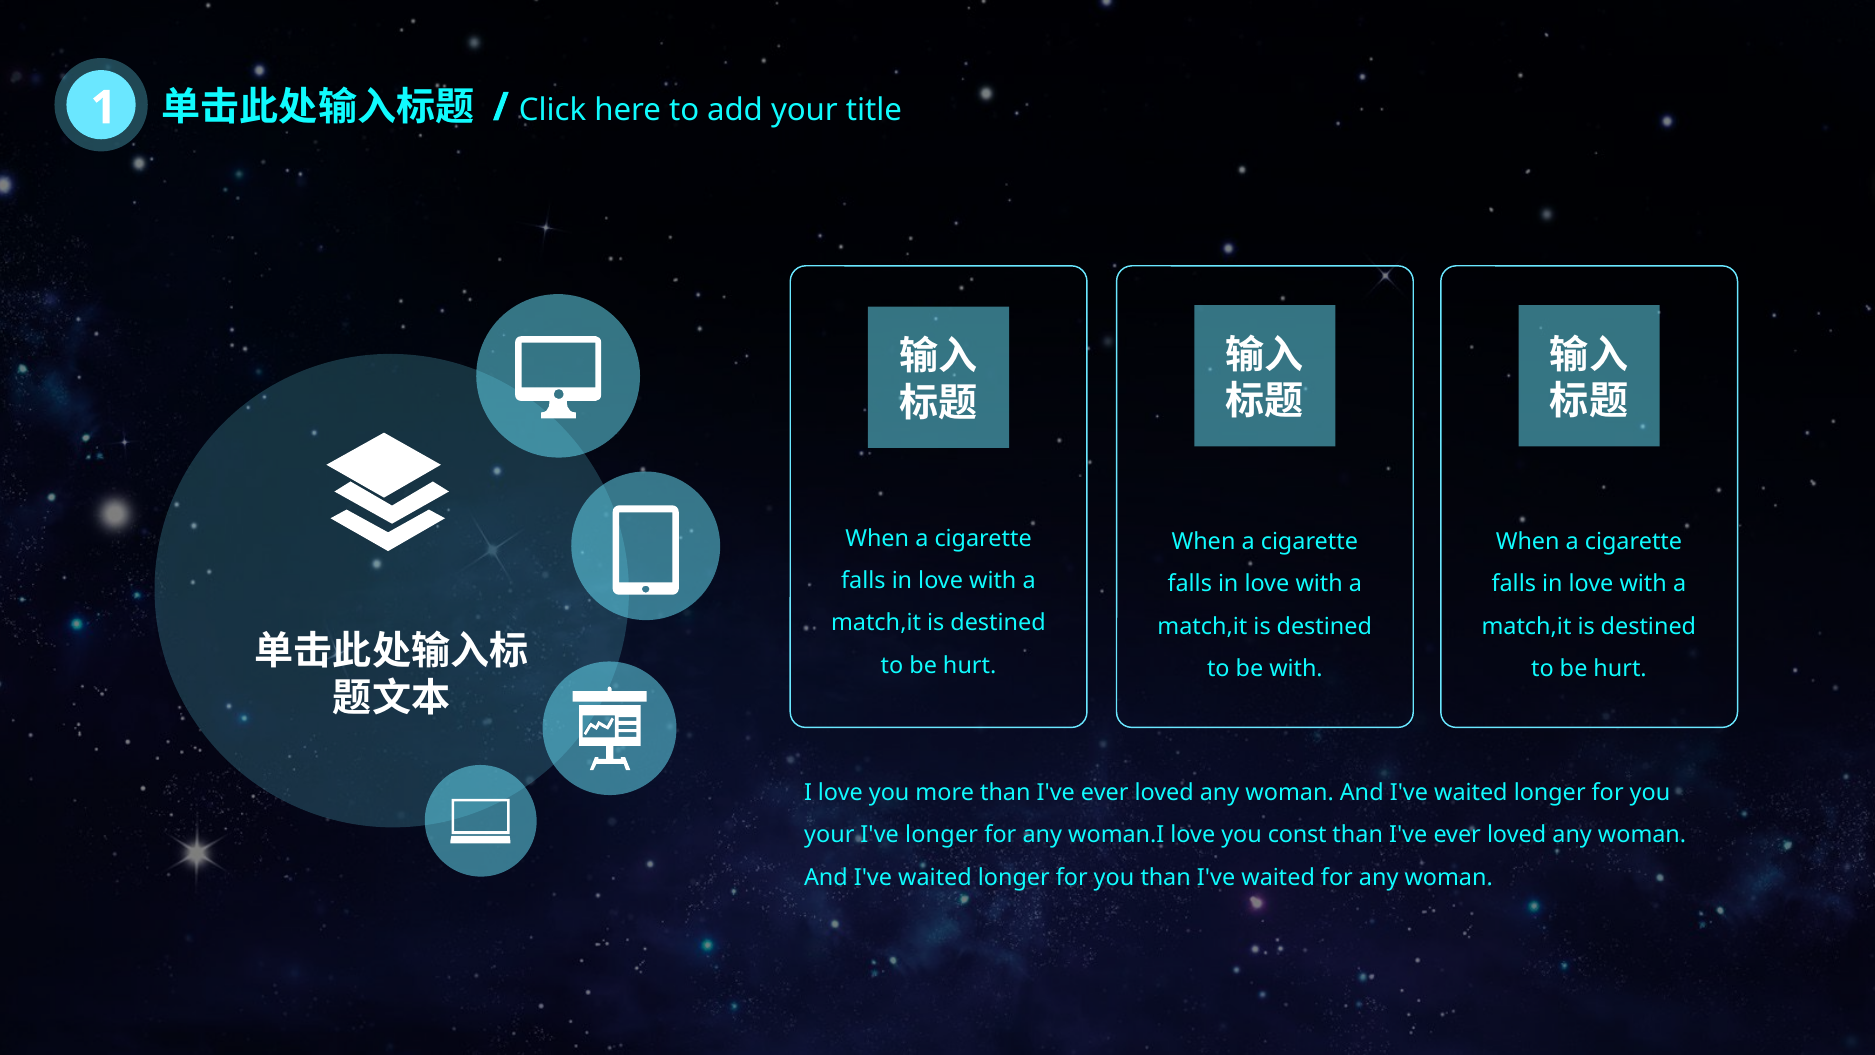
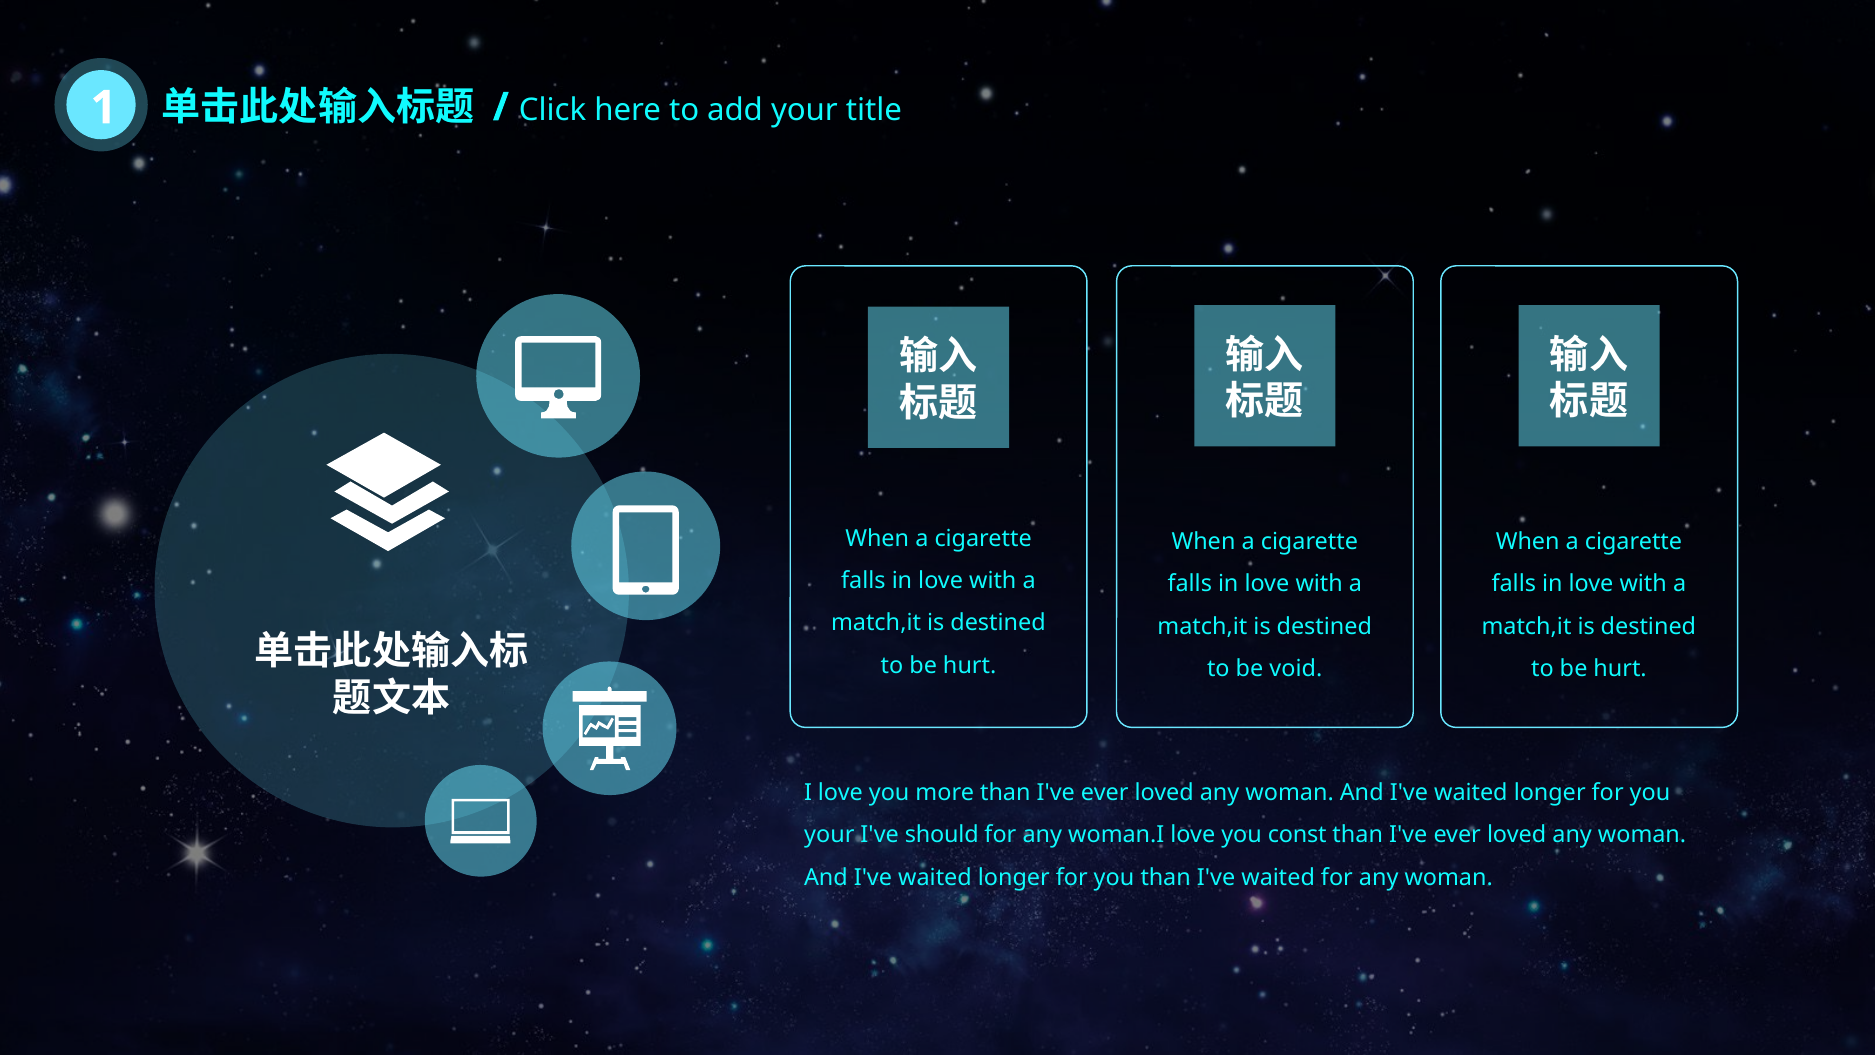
be with: with -> void
I've longer: longer -> should
